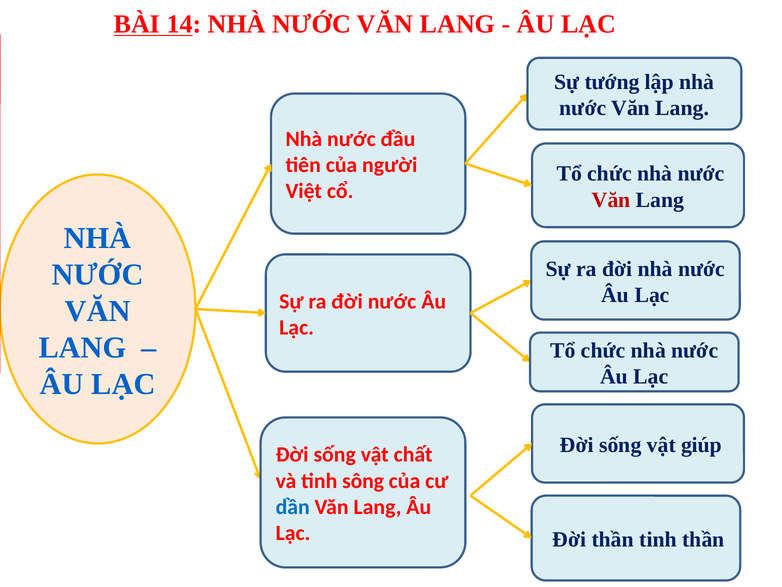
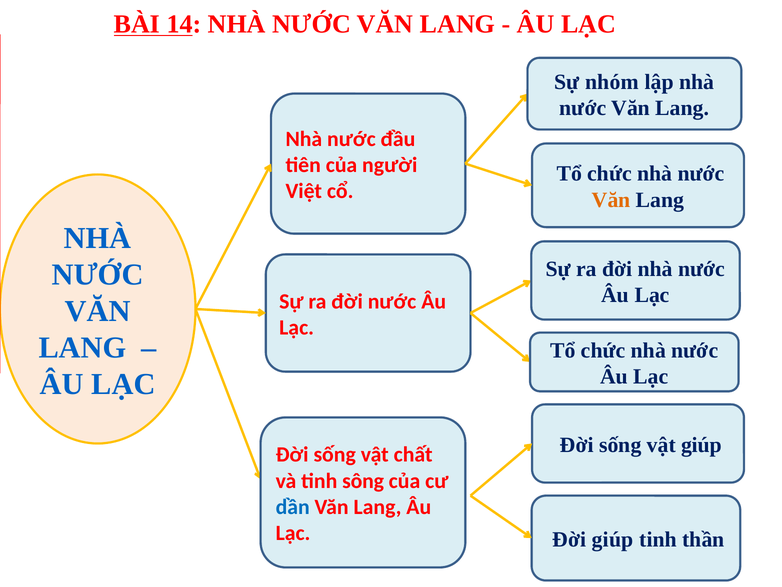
tướng: tướng -> nhóm
Văn at (611, 200) colour: red -> orange
Đời thần: thần -> giúp
